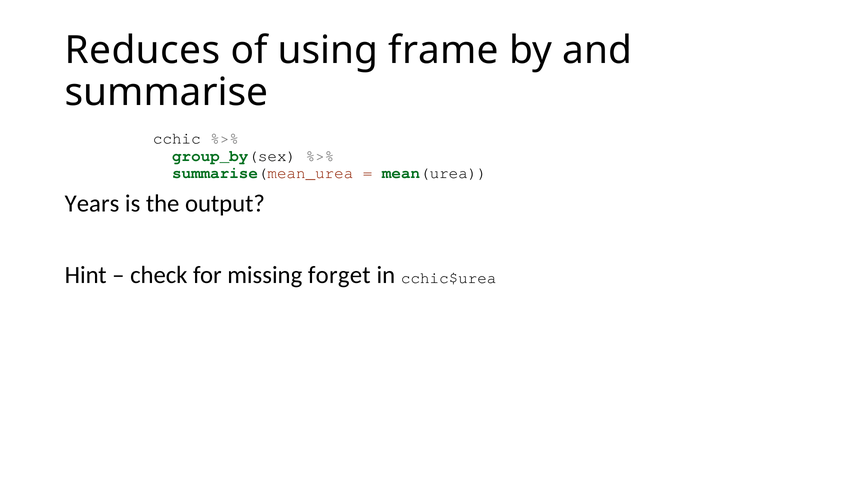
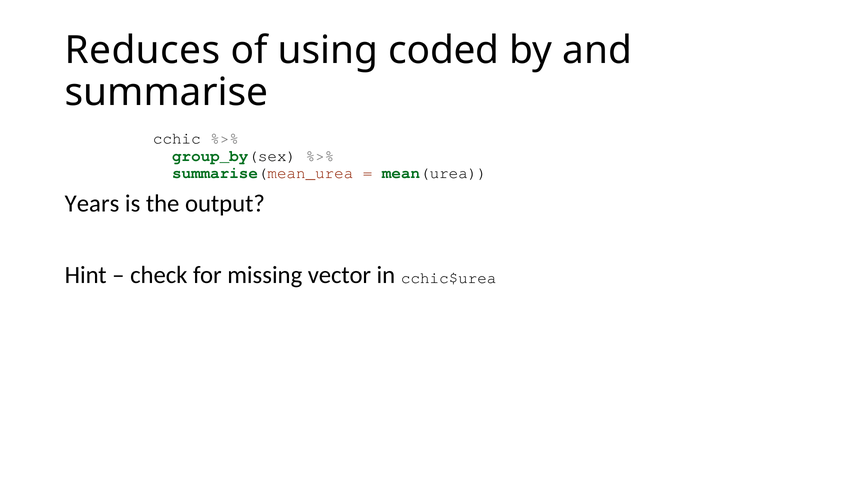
frame: frame -> coded
forget: forget -> vector
